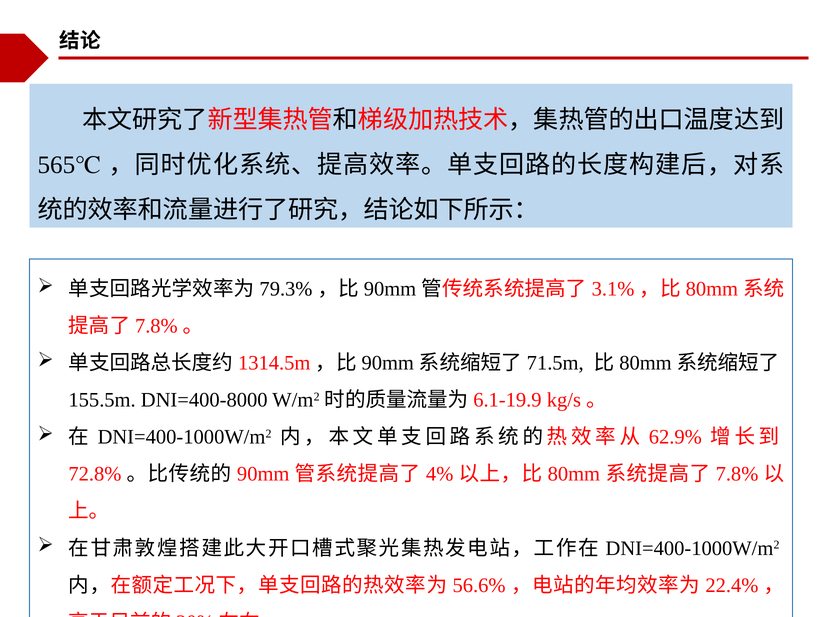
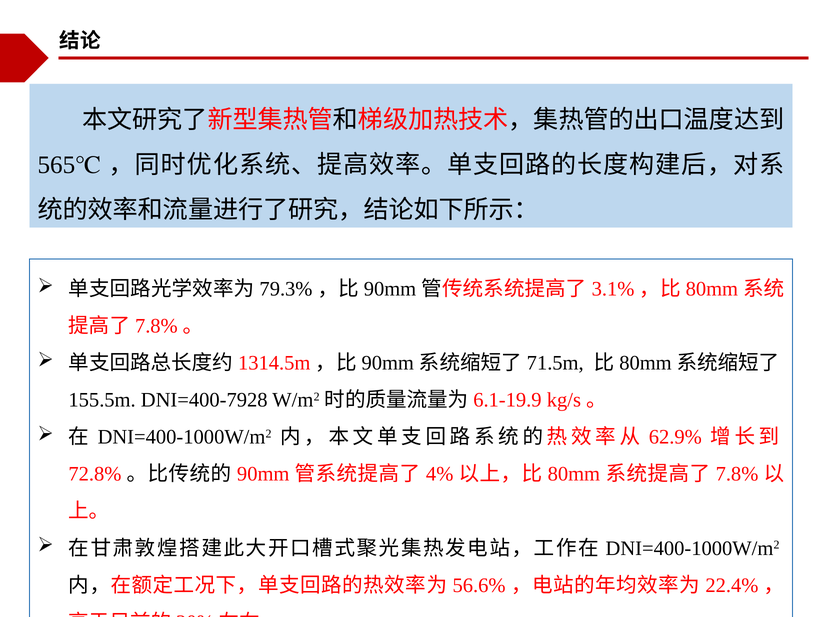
DNI=400-8000: DNI=400-8000 -> DNI=400-7928
